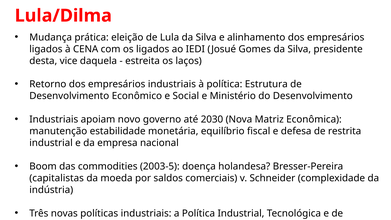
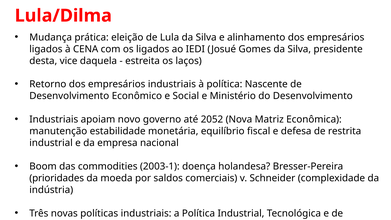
Estrutura: Estrutura -> Nascente
2030: 2030 -> 2052
2003-5: 2003-5 -> 2003-1
capitalistas: capitalistas -> prioridades
